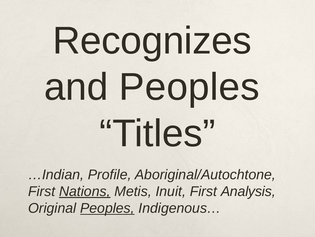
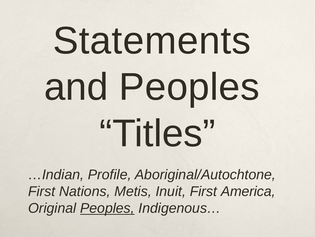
Recognizes: Recognizes -> Statements
Nations underline: present -> none
Analysis: Analysis -> America
